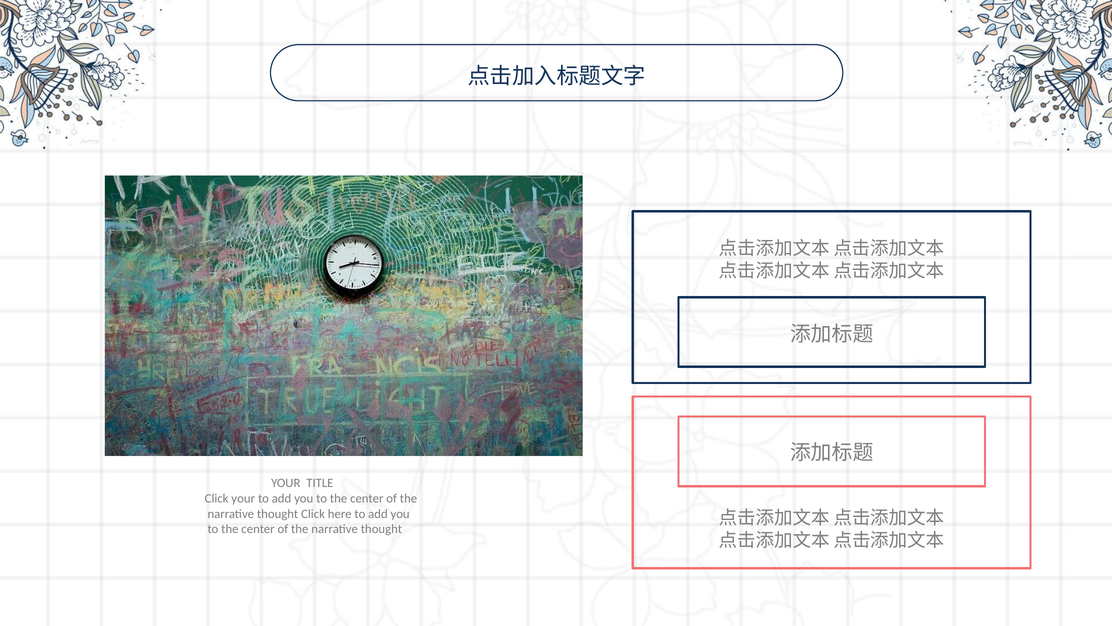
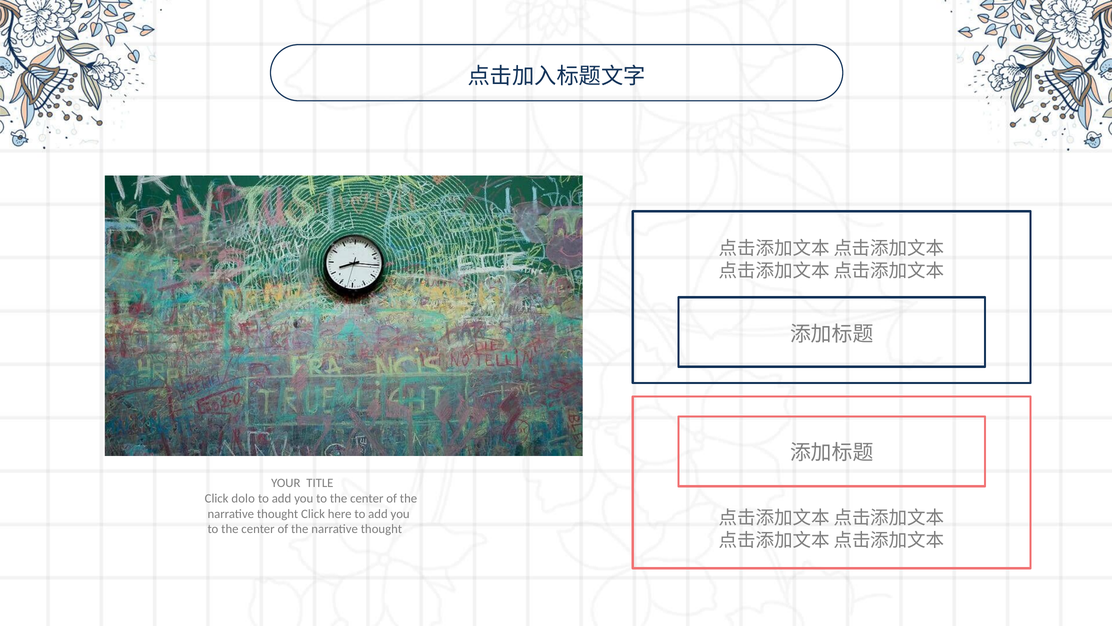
Click your: your -> dolo
